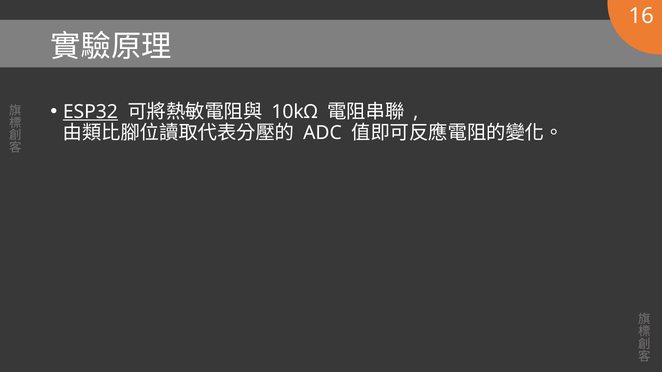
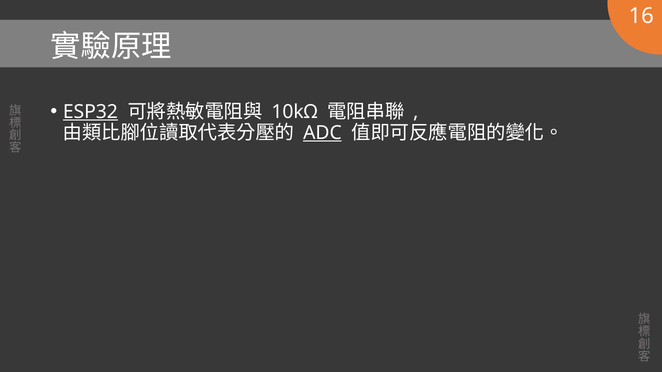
ADC underline: none -> present
